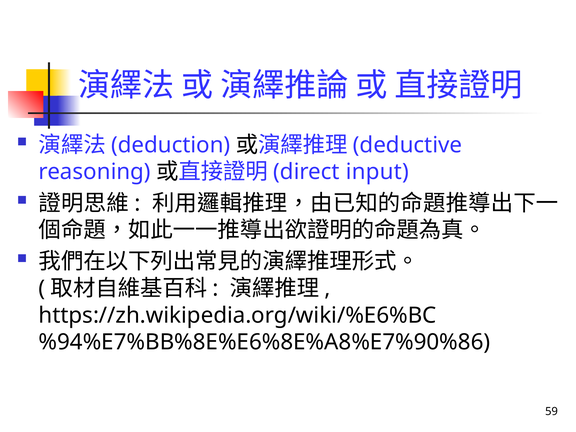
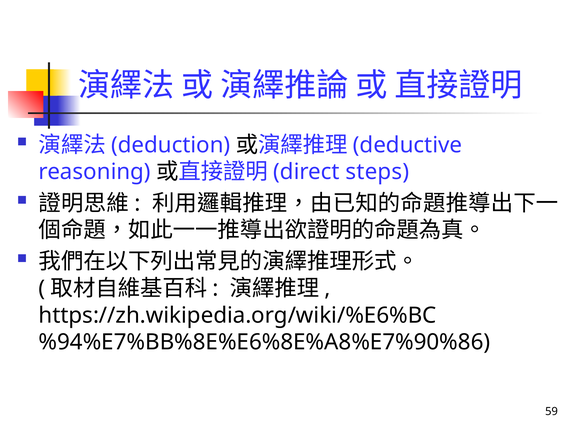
input: input -> steps
